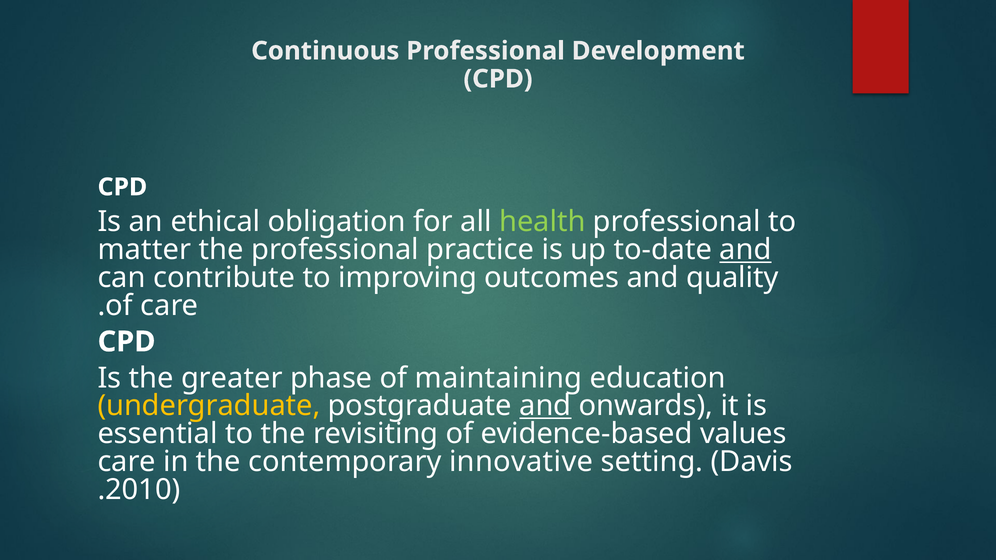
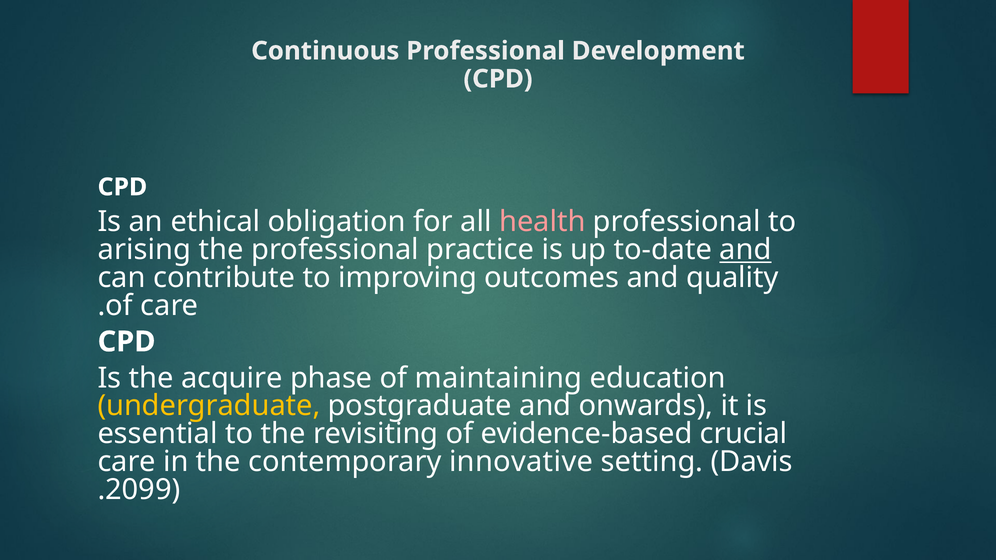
health colour: light green -> pink
matter: matter -> arising
greater: greater -> acquire
and at (545, 406) underline: present -> none
values: values -> crucial
2010: 2010 -> 2099
